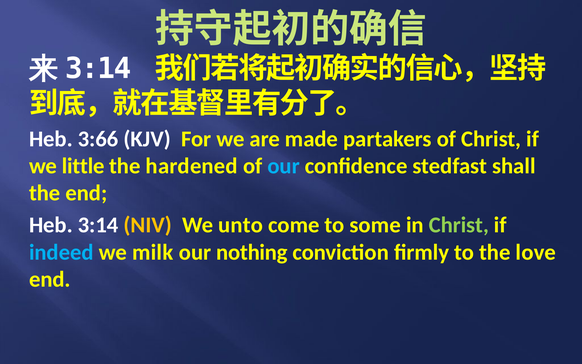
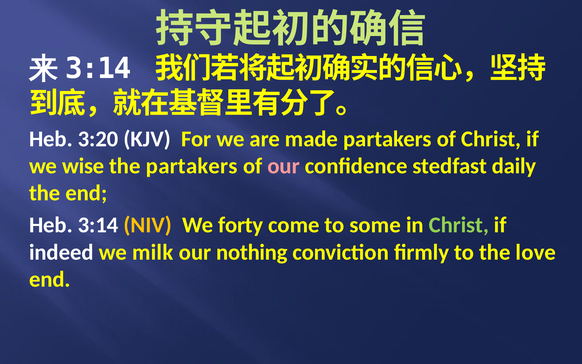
3:66: 3:66 -> 3:20
little: little -> wise
the hardened: hardened -> partakers
our at (284, 166) colour: light blue -> pink
shall: shall -> daily
unto: unto -> forty
indeed colour: light blue -> white
